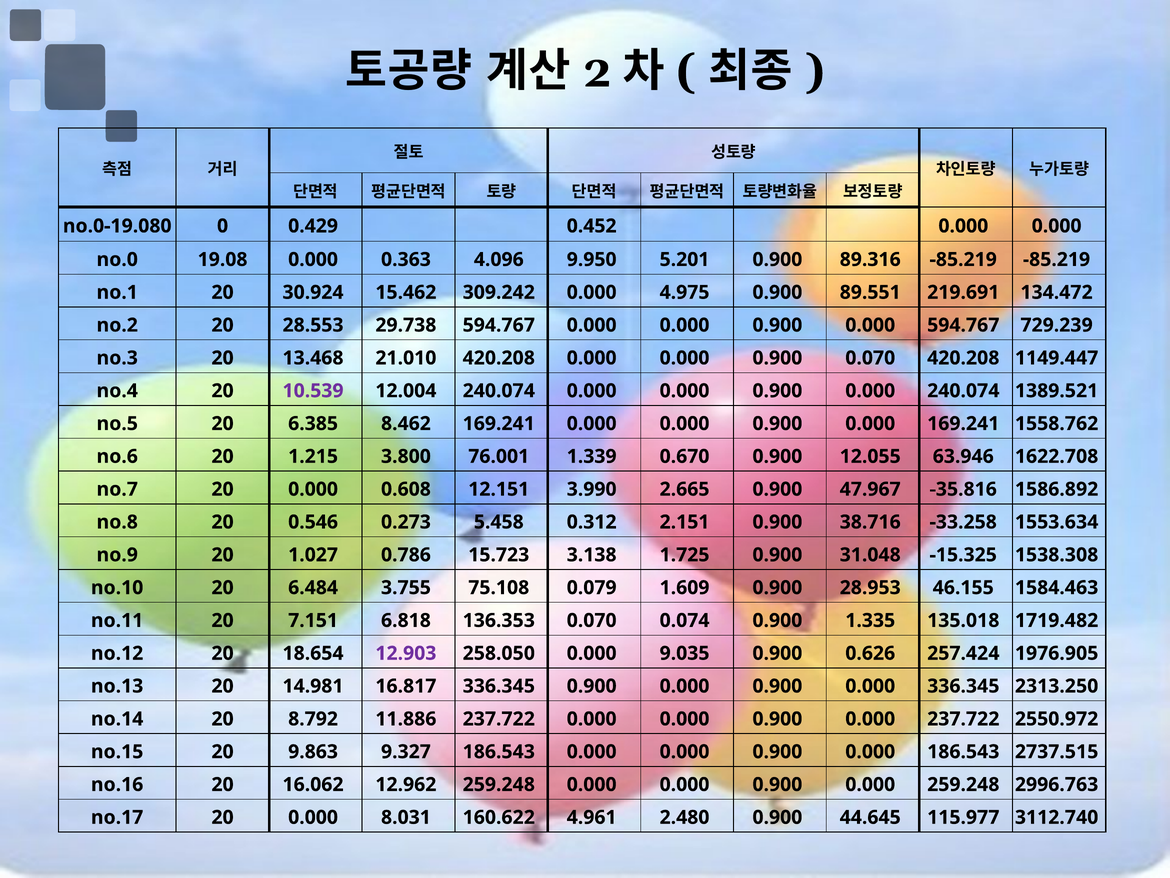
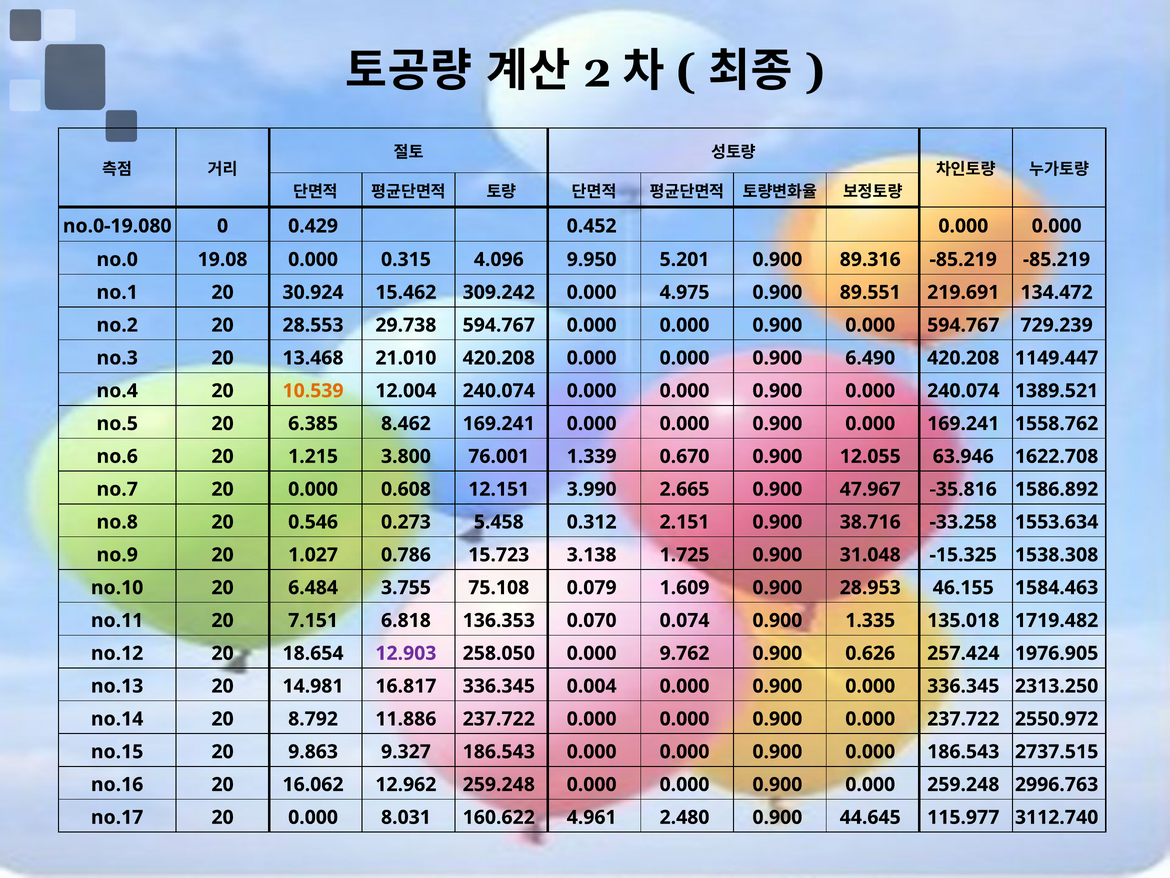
0.363: 0.363 -> 0.315
0.900 0.070: 0.070 -> 6.490
10.539 colour: purple -> orange
9.035: 9.035 -> 9.762
336.345 0.900: 0.900 -> 0.004
